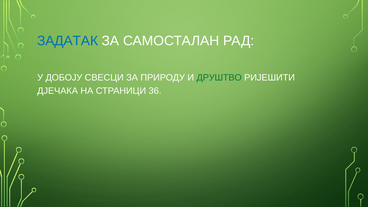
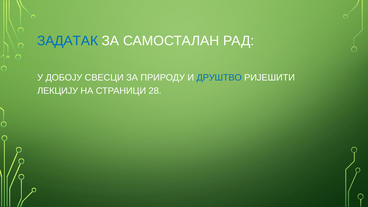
ДРУШТВО colour: green -> blue
ДЈЕЧАКА: ДЈЕЧАКА -> ЛЕКЦИЈУ
36: 36 -> 28
